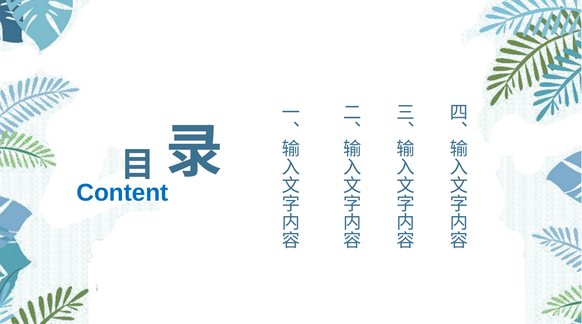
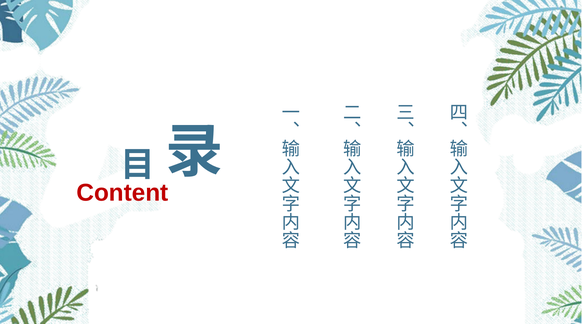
Content colour: blue -> red
